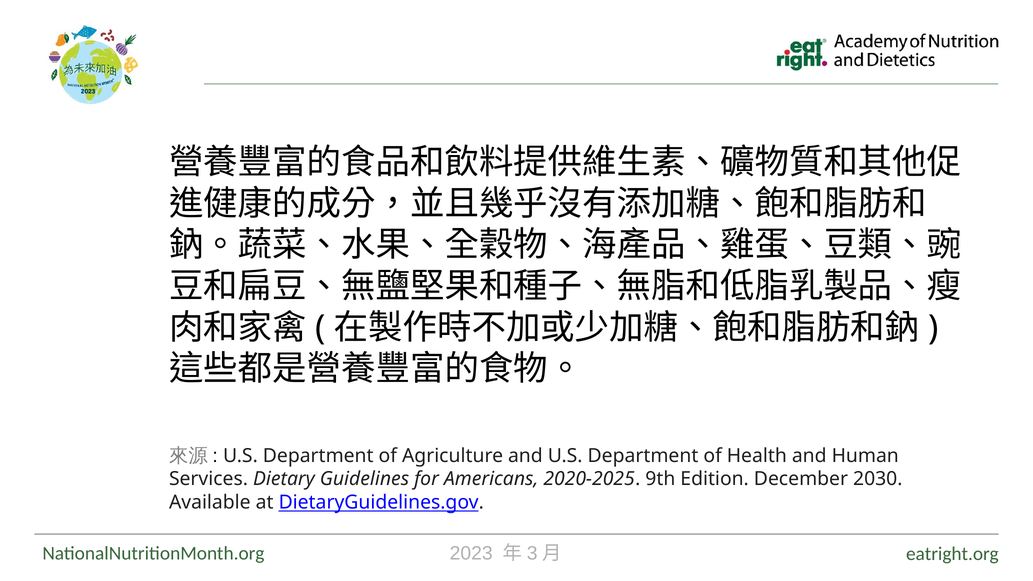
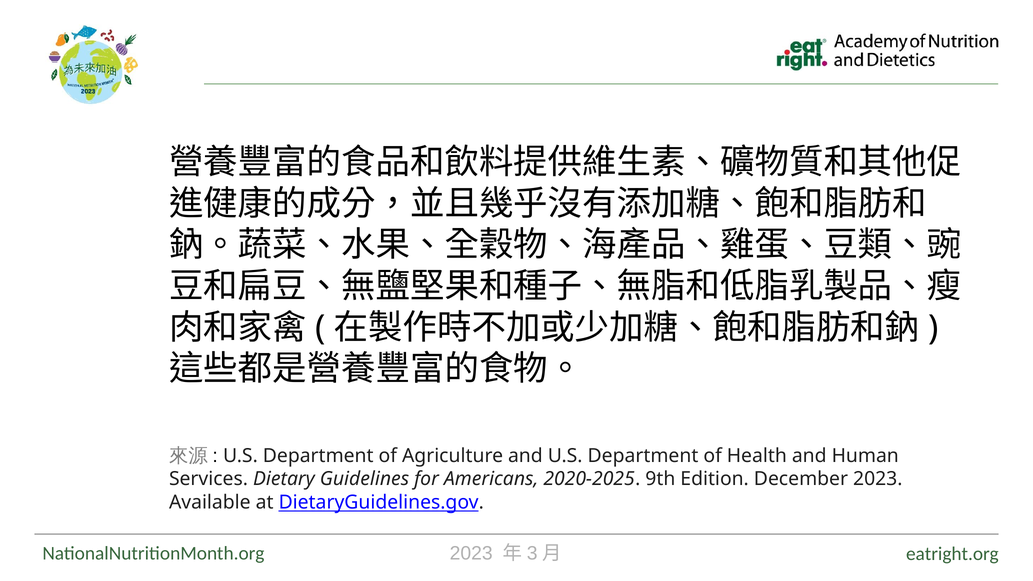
December 2030: 2030 -> 2023
